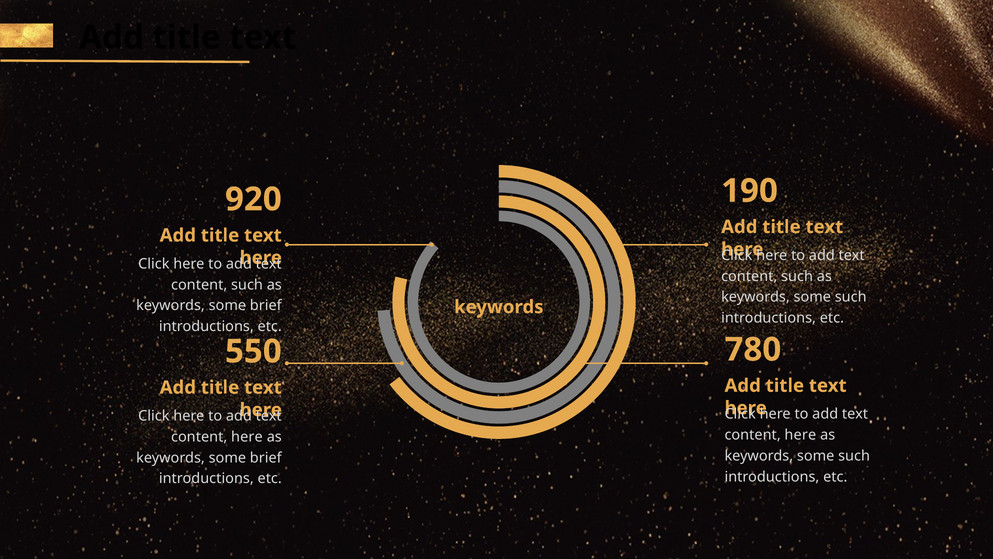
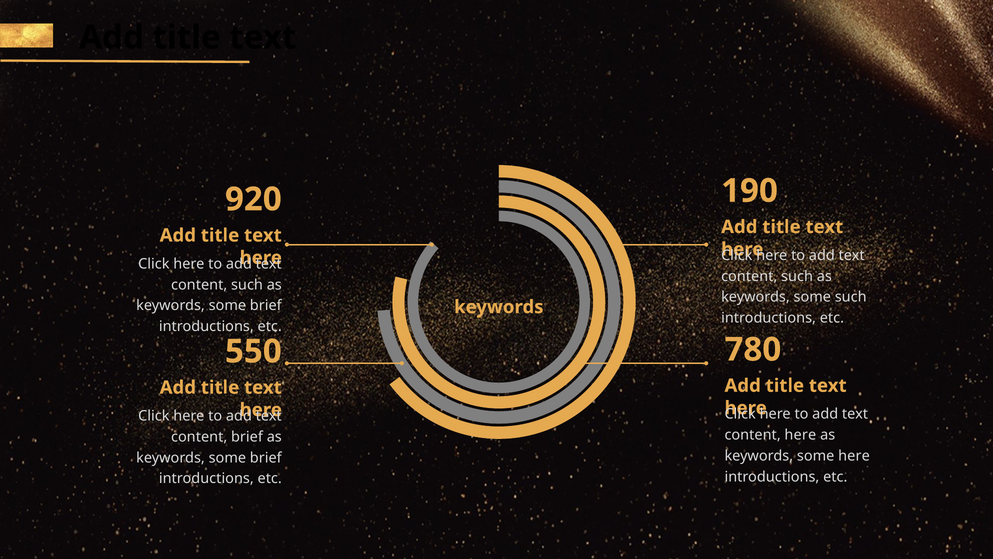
here at (247, 437): here -> brief
such at (854, 456): such -> here
